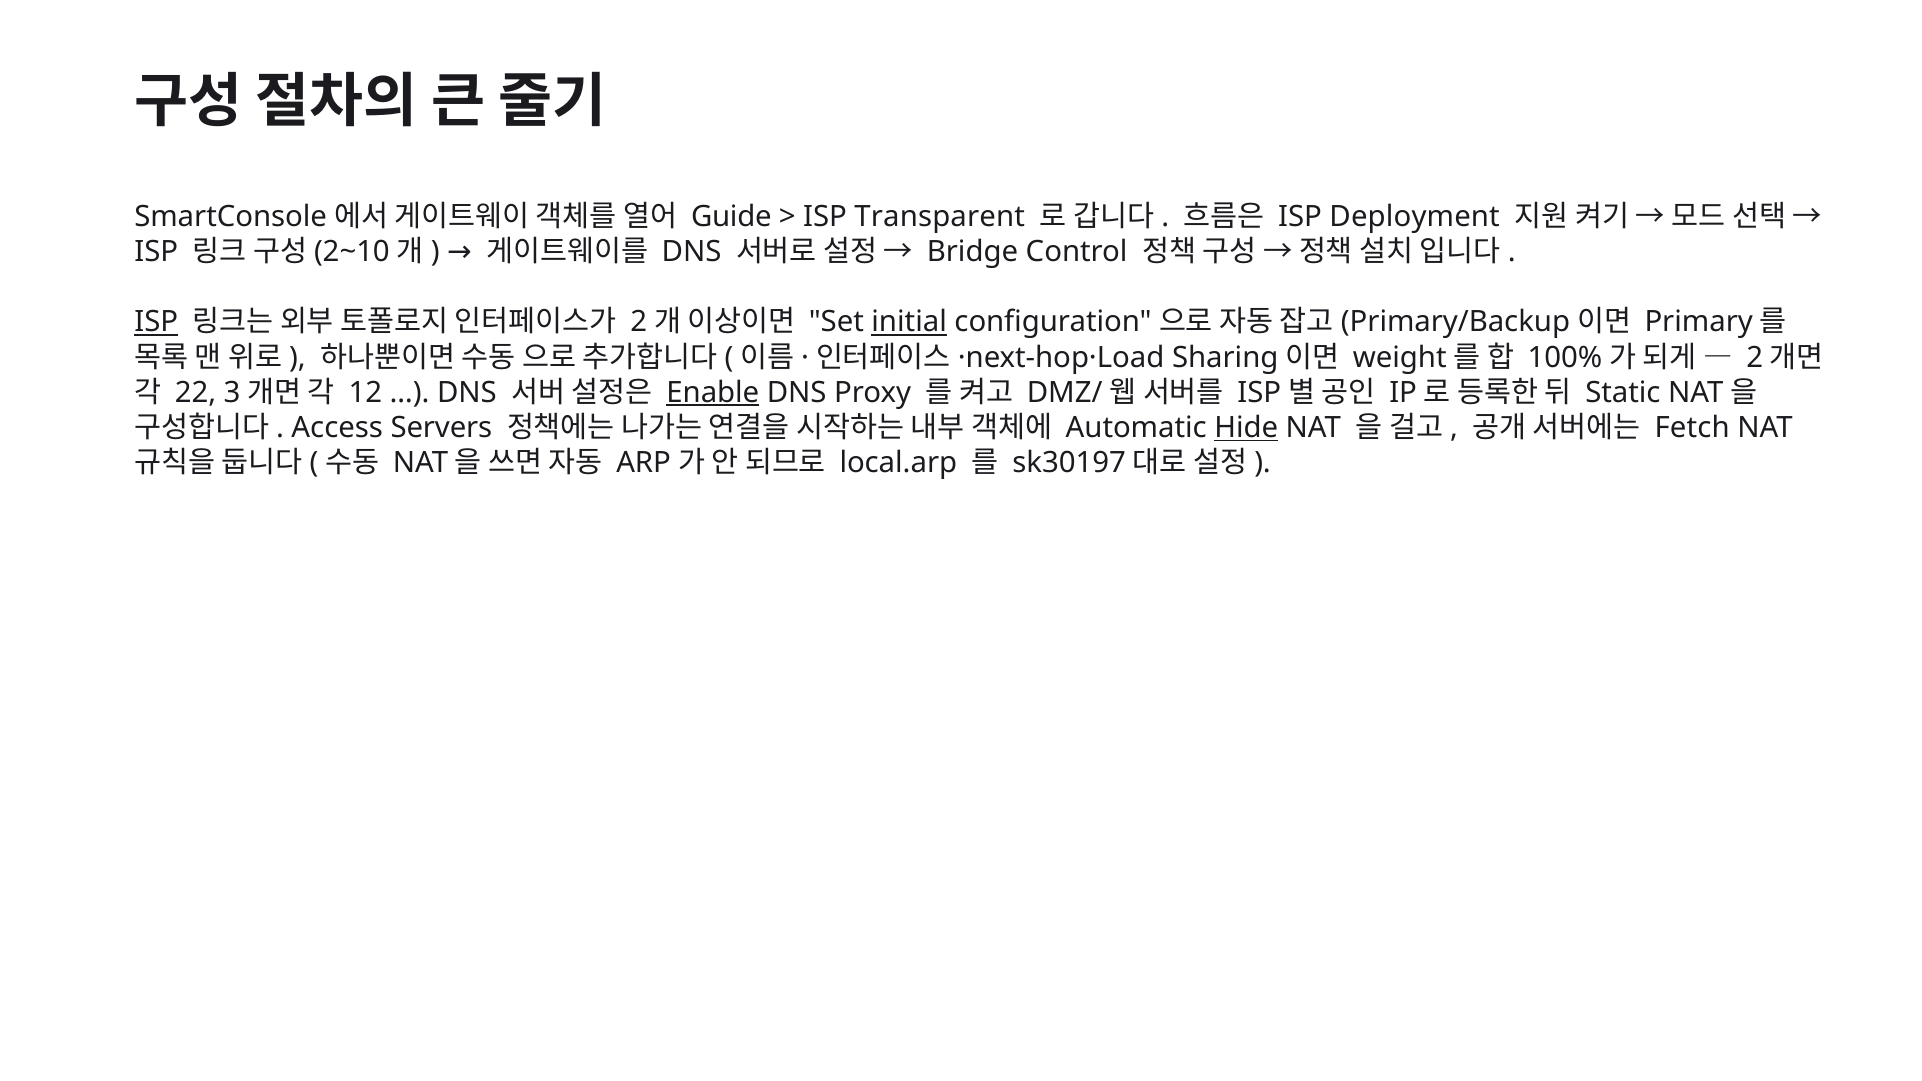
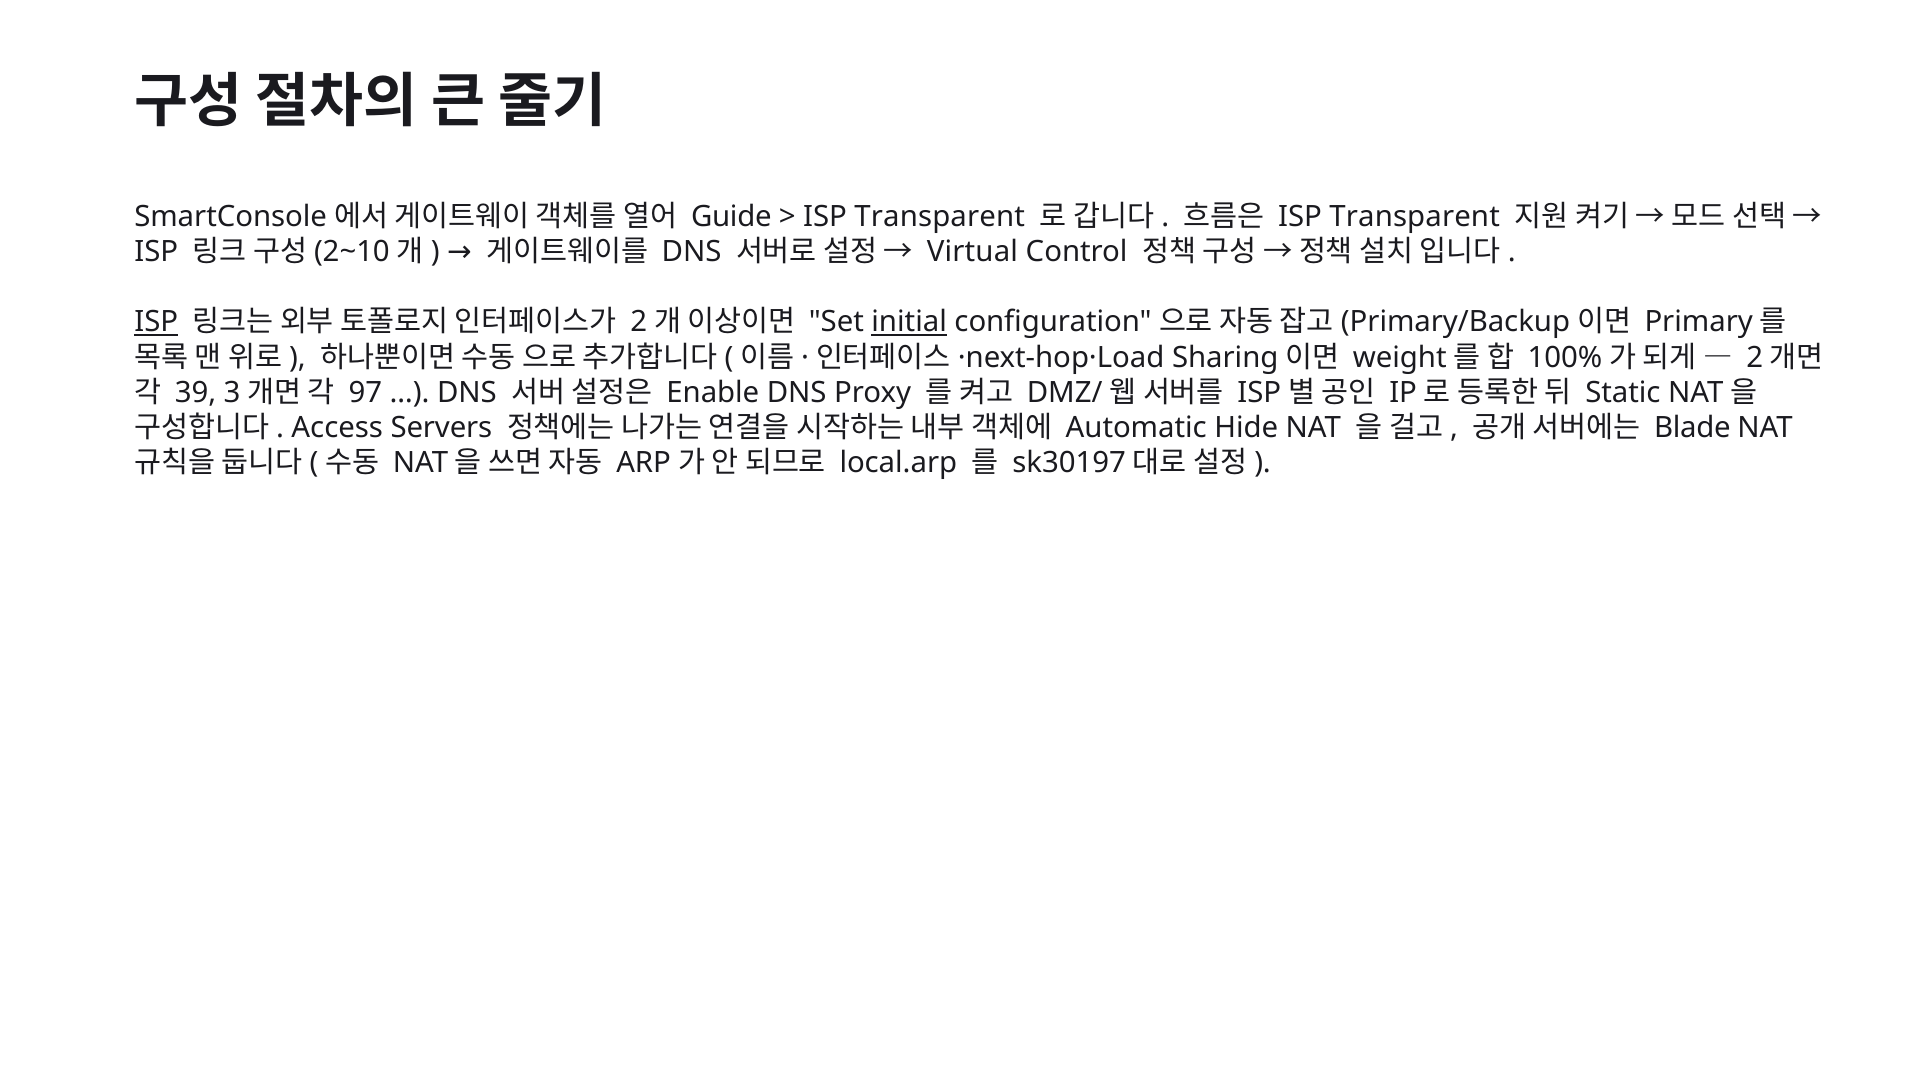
Deployment at (1415, 217): Deployment -> Transparent
Bridge: Bridge -> Virtual
22: 22 -> 39
12: 12 -> 97
Enable underline: present -> none
Hide underline: present -> none
Fetch: Fetch -> Blade
